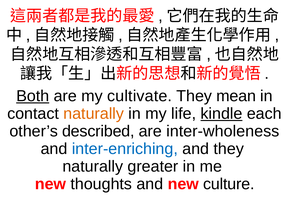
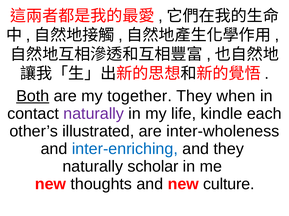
cultivate: cultivate -> together
mean: mean -> when
naturally at (94, 114) colour: orange -> purple
kindle underline: present -> none
described: described -> illustrated
greater: greater -> scholar
